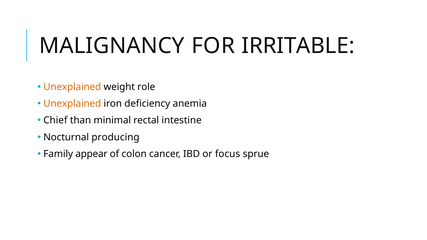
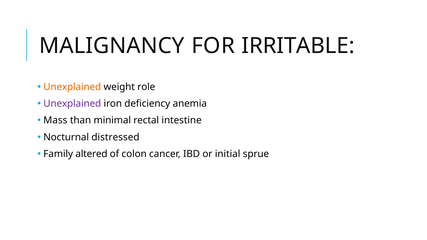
Unexplained at (72, 104) colour: orange -> purple
Chief: Chief -> Mass
producing: producing -> distressed
appear: appear -> altered
focus: focus -> initial
